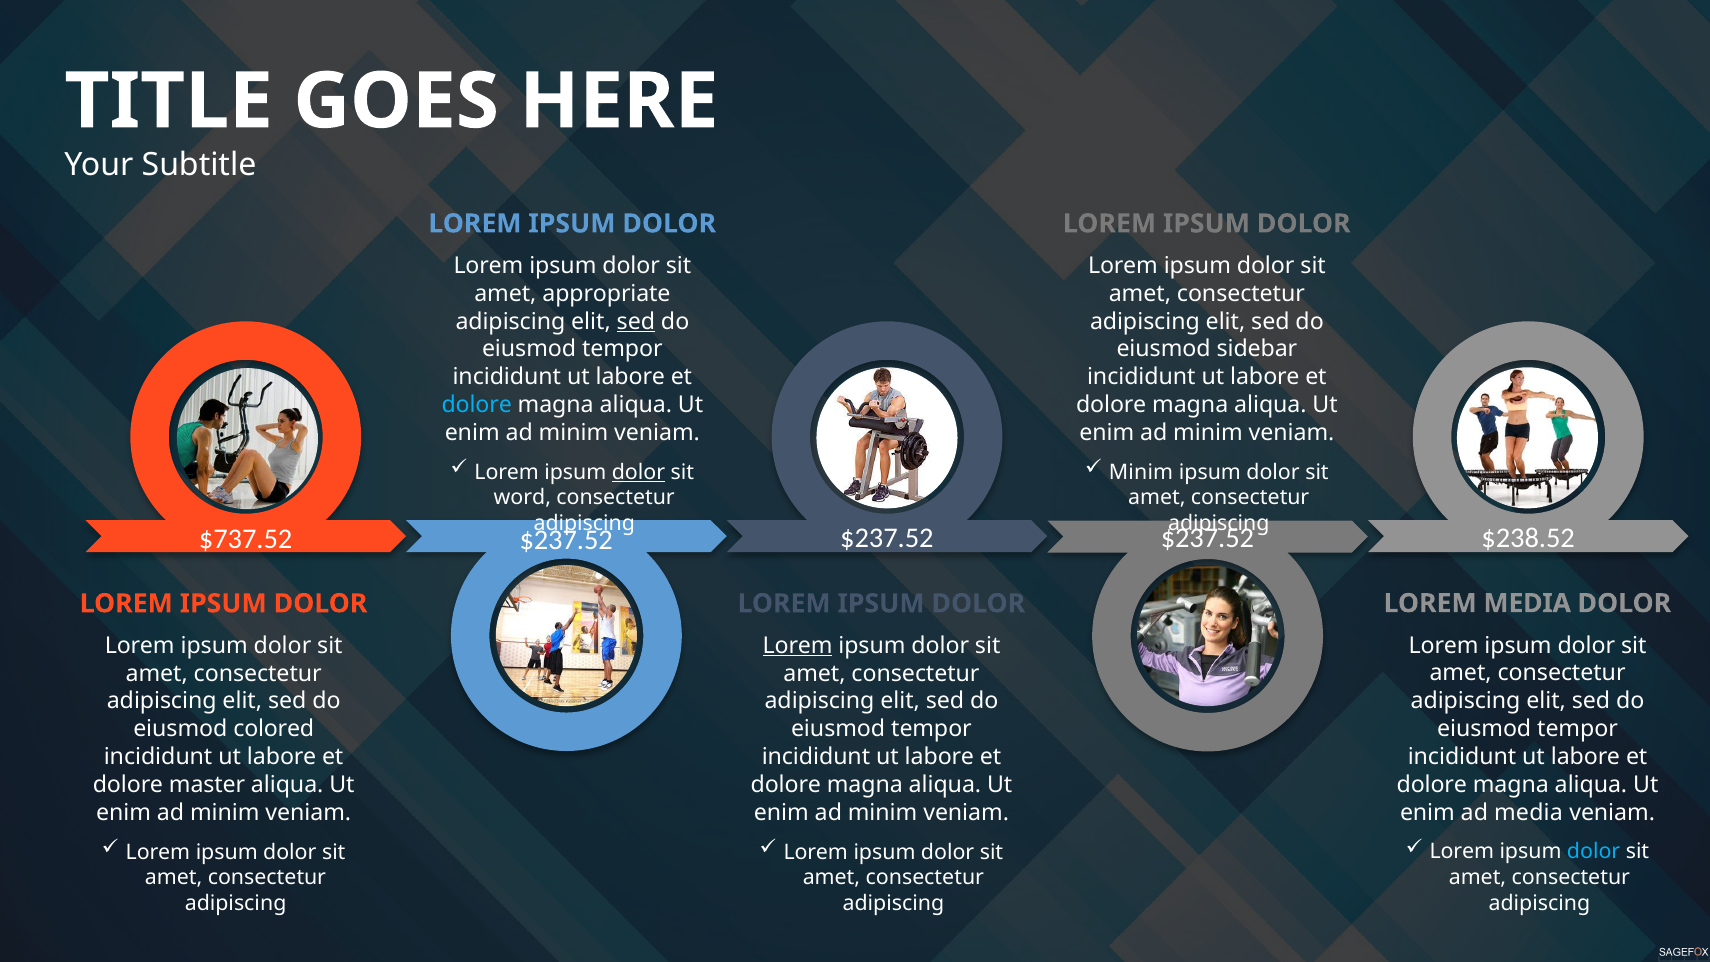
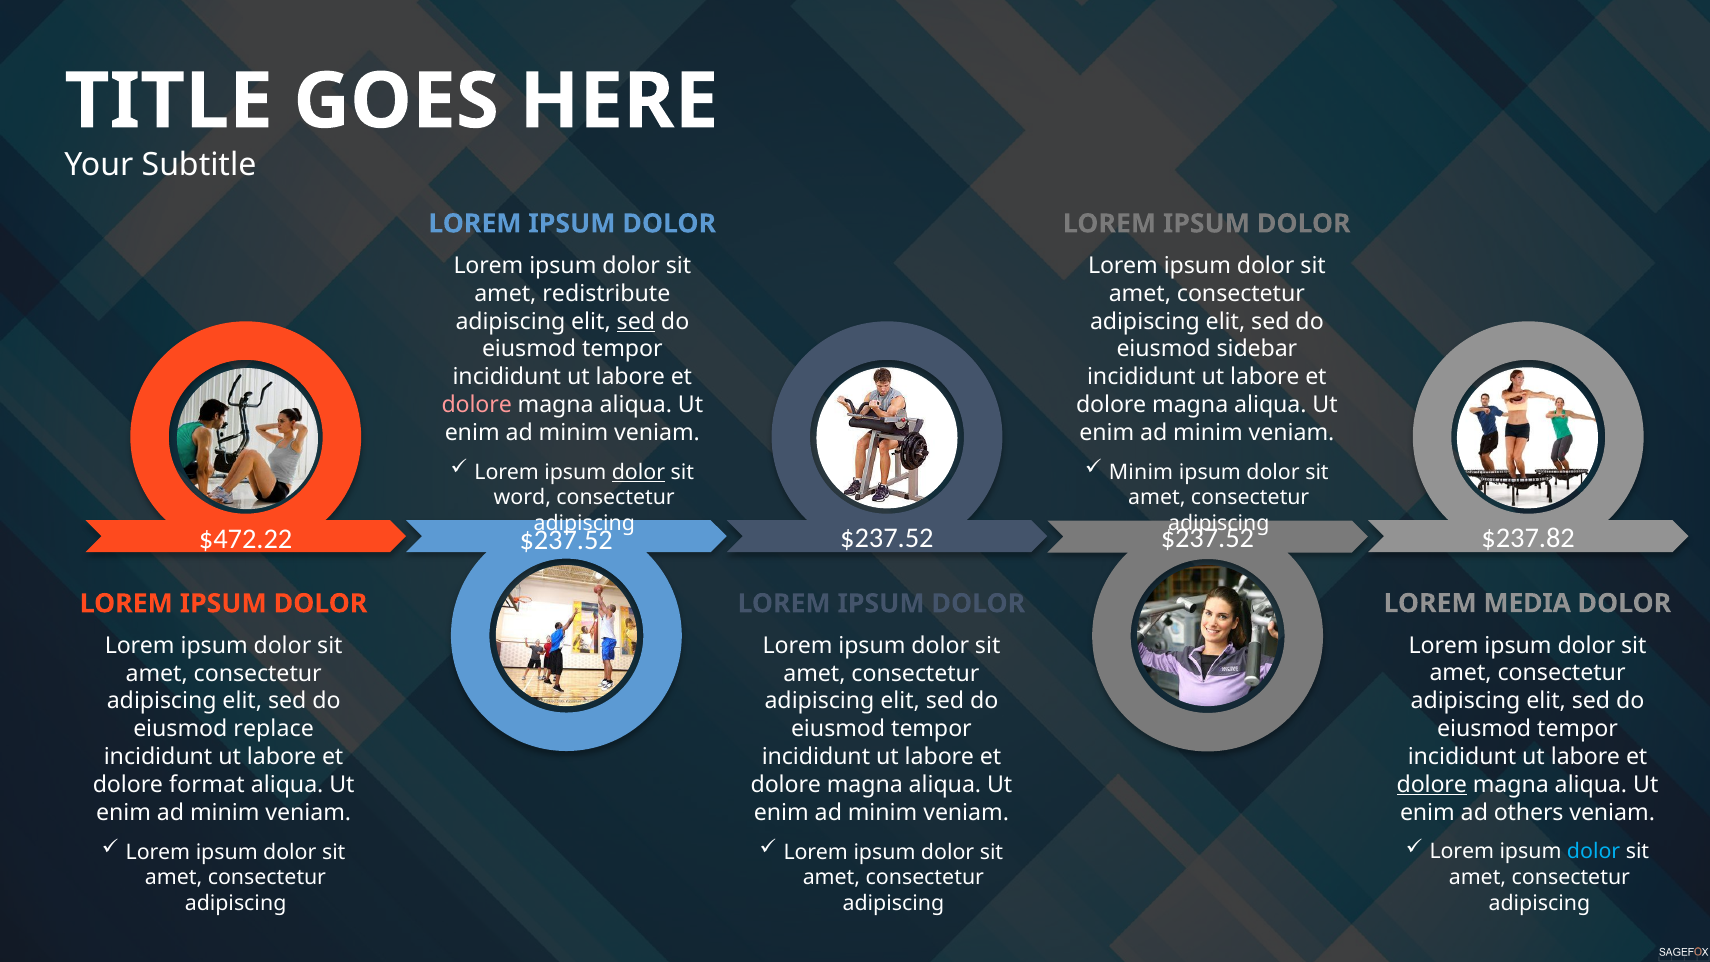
appropriate: appropriate -> redistribute
dolore at (477, 405) colour: light blue -> pink
$737.52: $737.52 -> $472.22
$238.52: $238.52 -> $237.82
Lorem at (798, 646) underline: present -> none
colored: colored -> replace
master: master -> format
dolore at (1432, 785) underline: none -> present
ad media: media -> others
